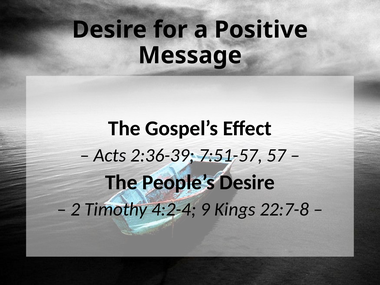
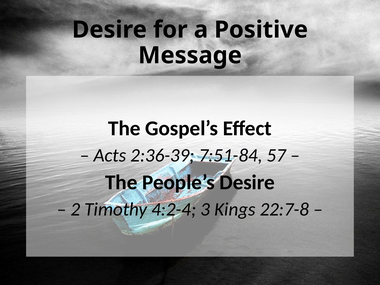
7:51-57: 7:51-57 -> 7:51-84
9: 9 -> 3
